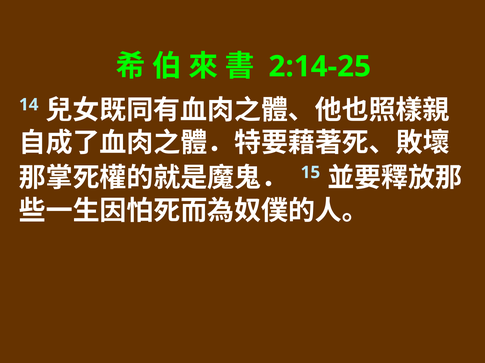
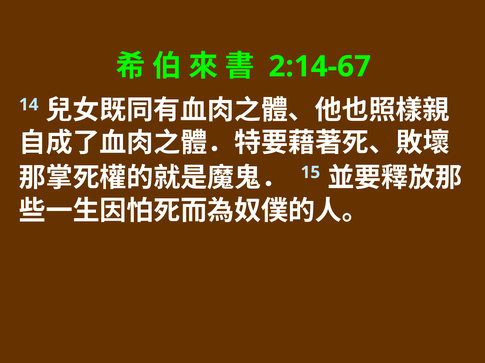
2:14-25: 2:14-25 -> 2:14-67
